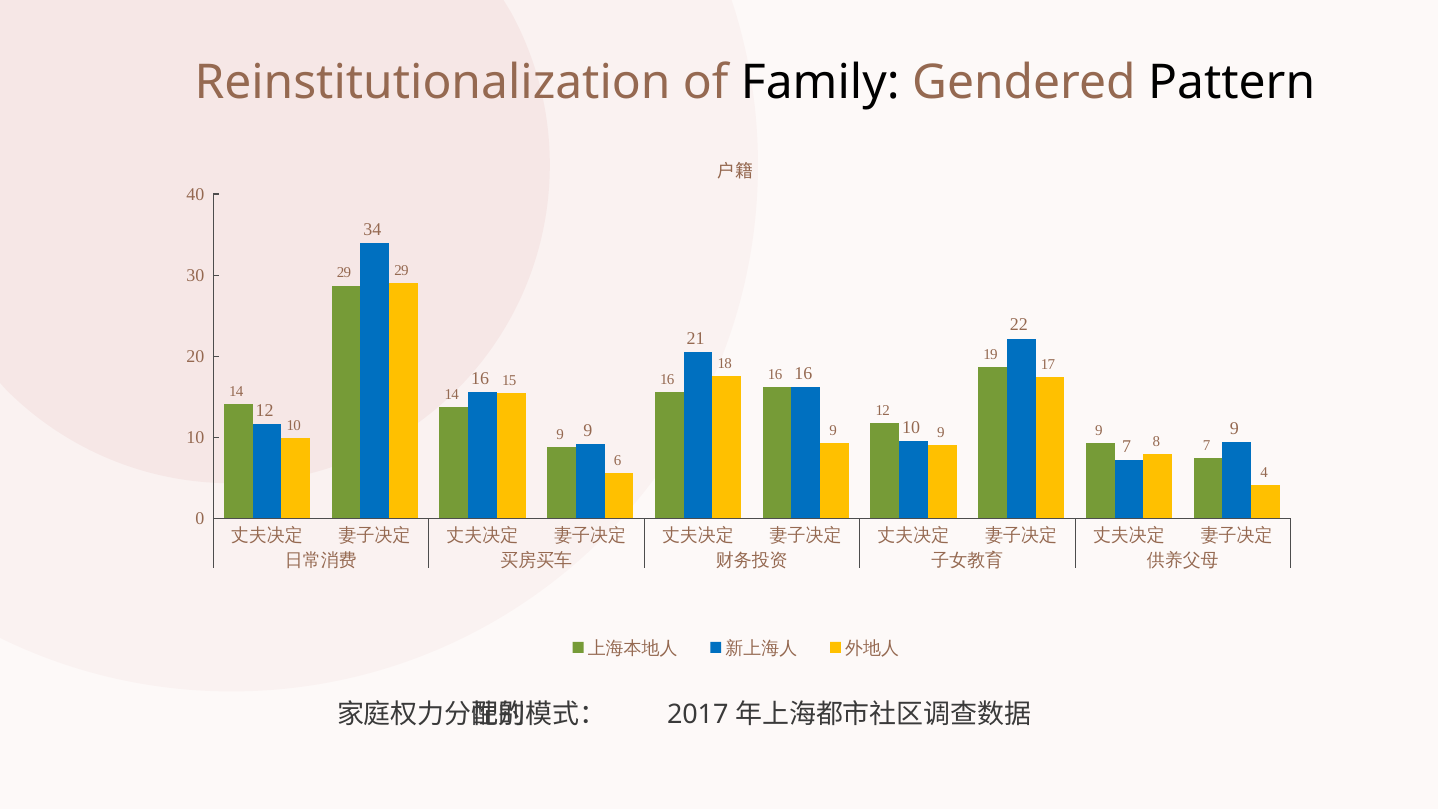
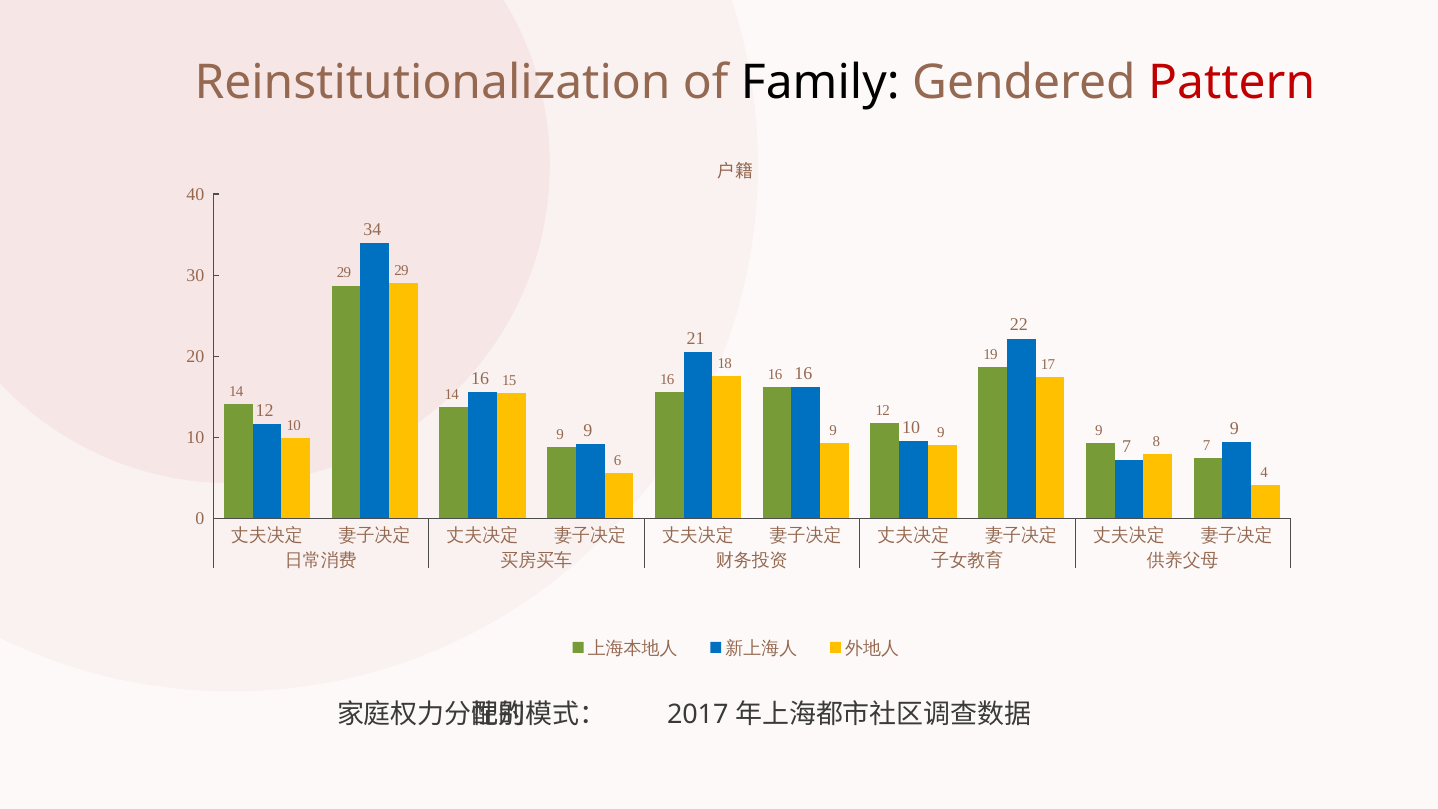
Pattern colour: black -> red
